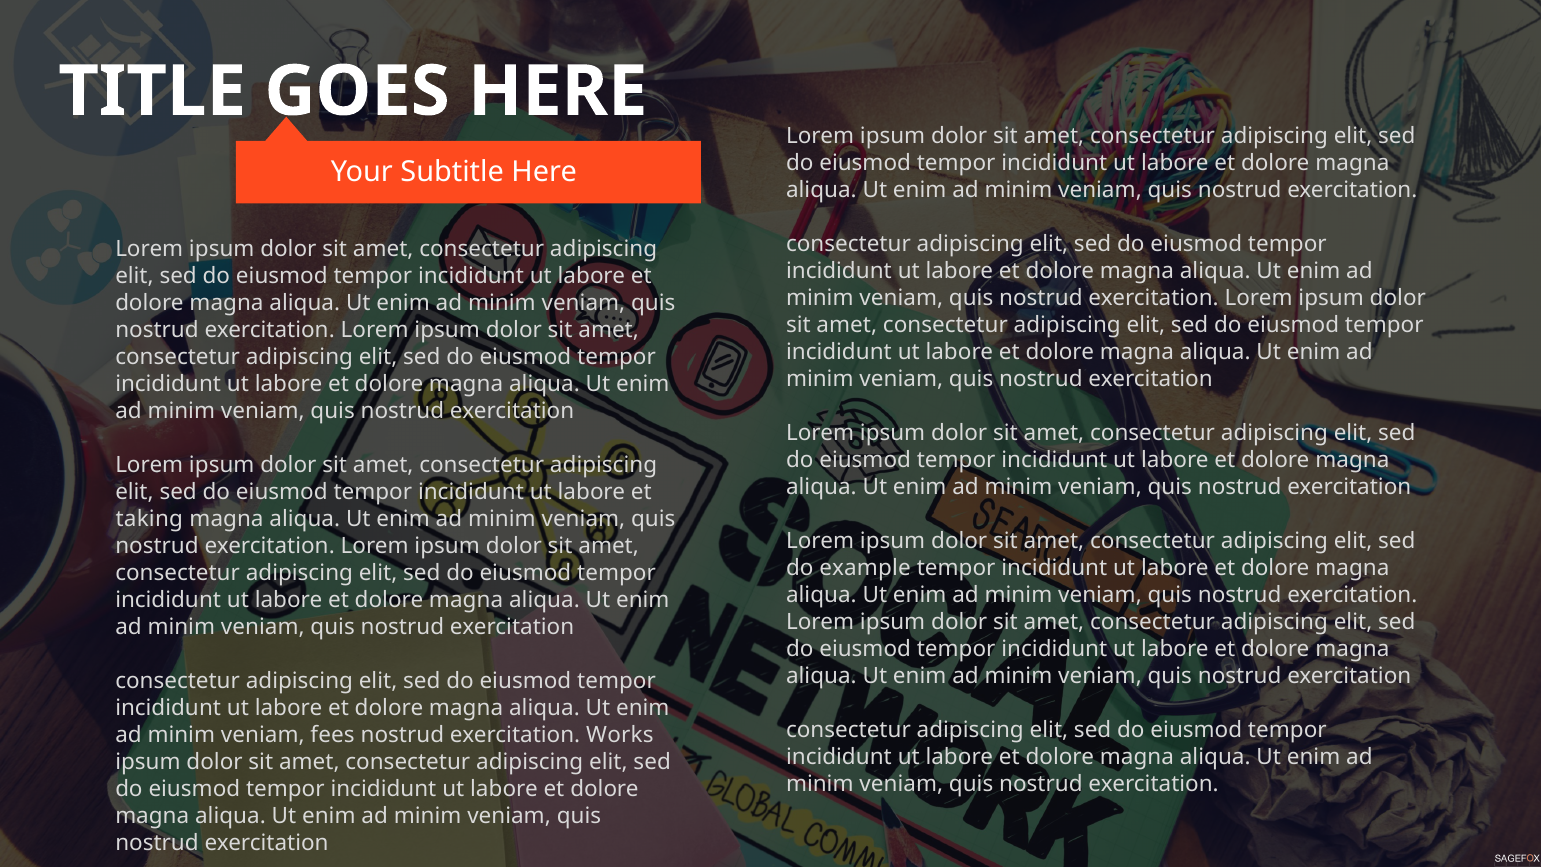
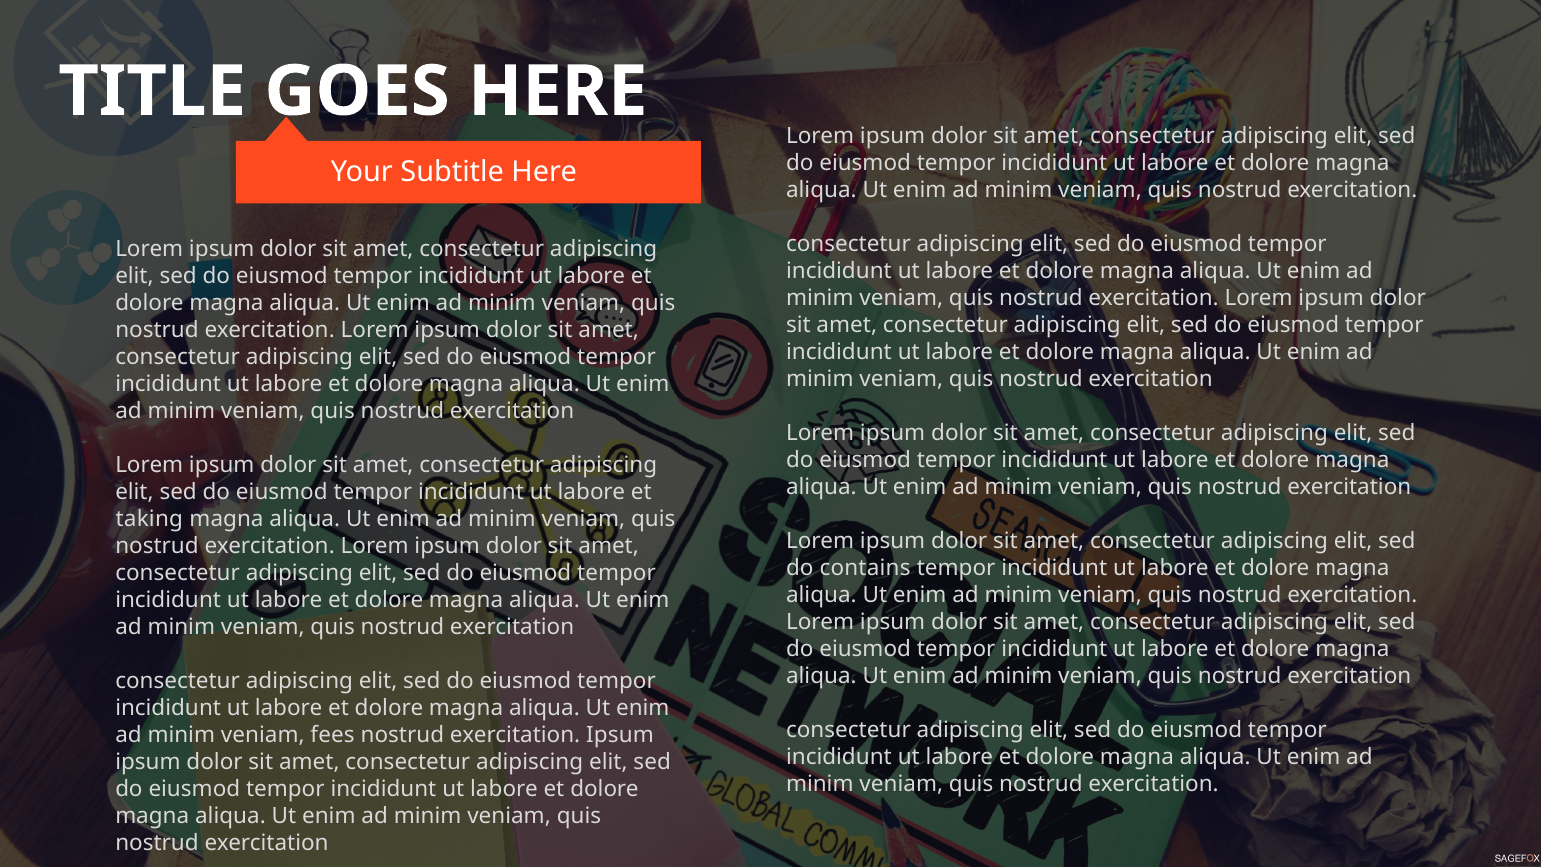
example: example -> contains
exercitation Works: Works -> Ipsum
